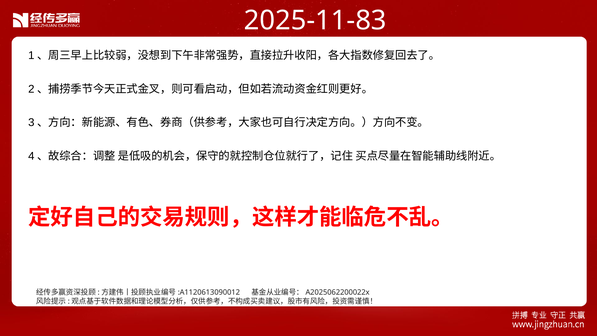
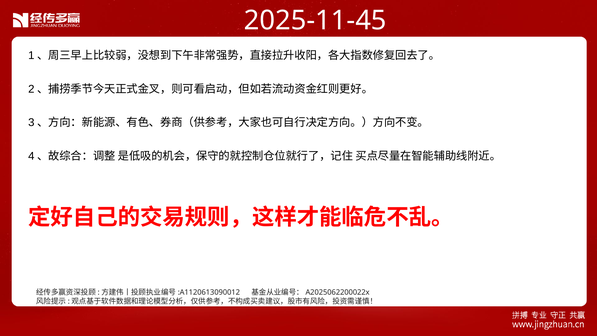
2025-11-83: 2025-11-83 -> 2025-11-45
